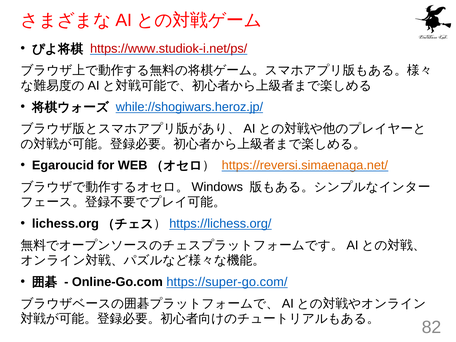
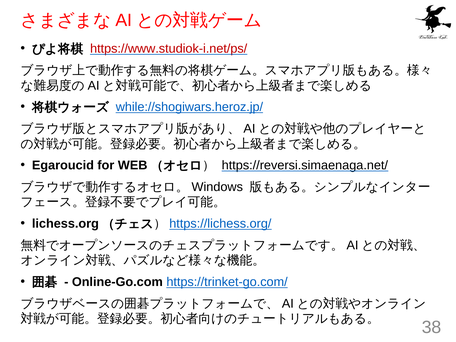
https://reversi.simaenaga.net/ colour: orange -> black
https://super-go.com/: https://super-go.com/ -> https://trinket-go.com/
82: 82 -> 38
